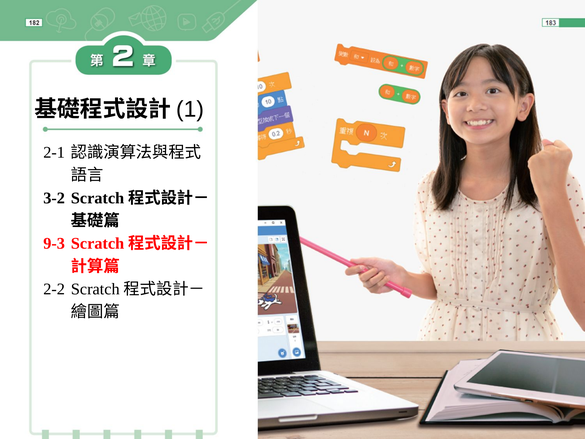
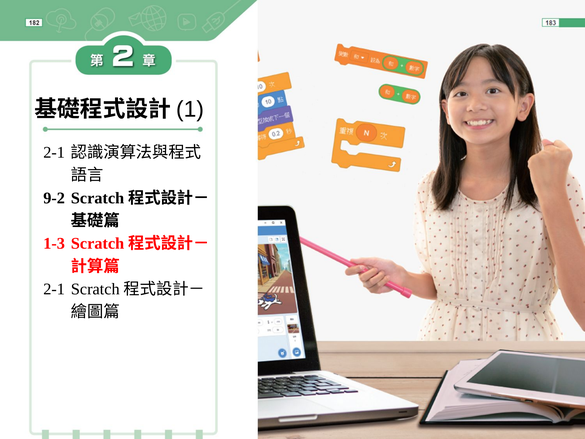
3-2: 3-2 -> 9-2
9-3: 9-3 -> 1-3
2-2 at (54, 289): 2-2 -> 2-1
